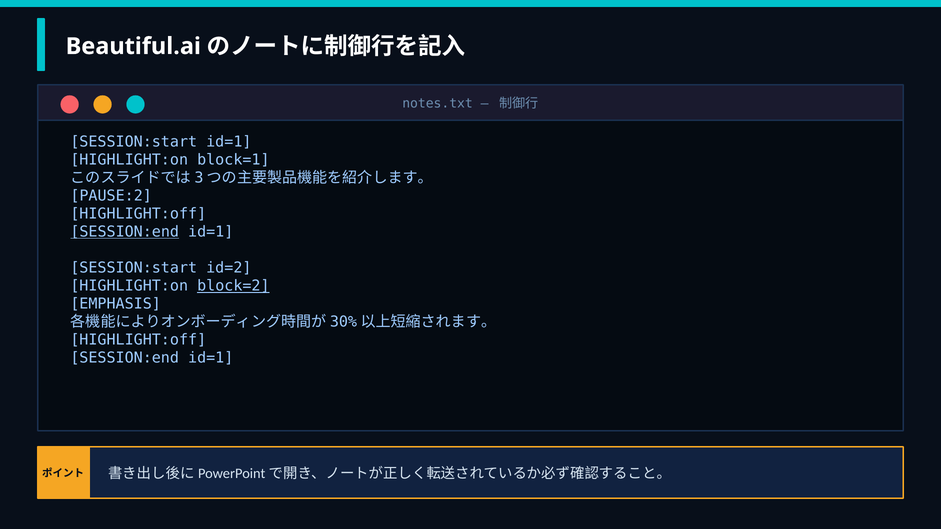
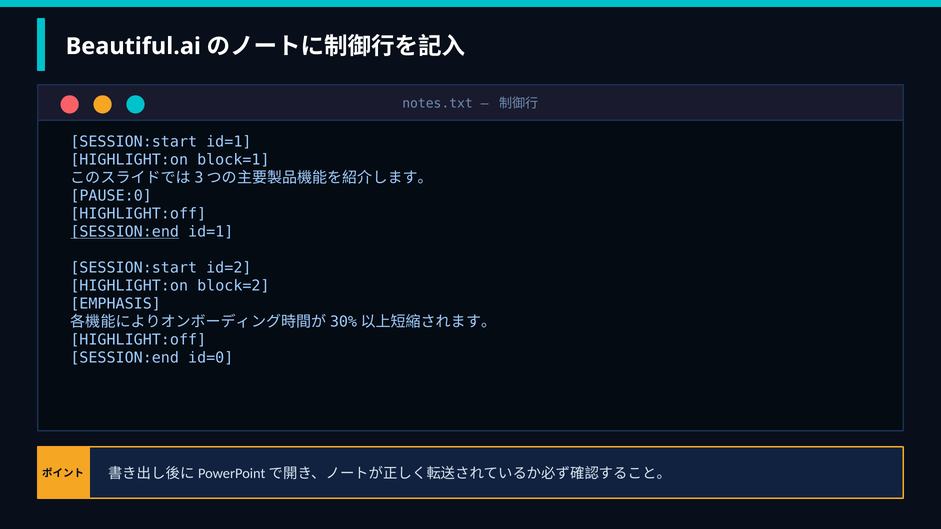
PAUSE:2: PAUSE:2 -> PAUSE:0
block=2 underline: present -> none
id=1 at (211, 358): id=1 -> id=0
